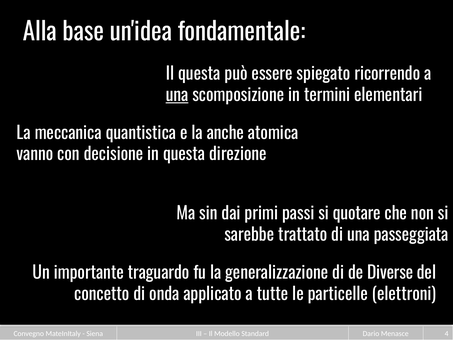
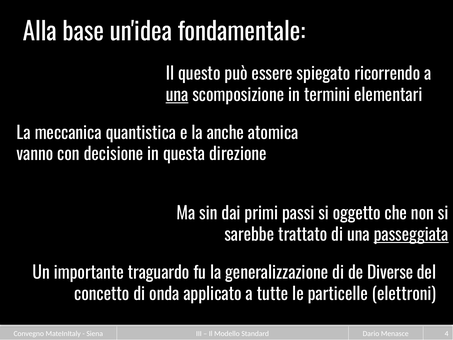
Il questa: questa -> questo
quotare: quotare -> oggetto
passeggiata underline: none -> present
